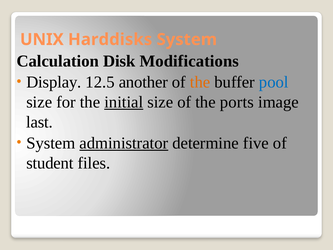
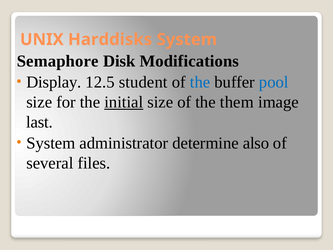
Calculation: Calculation -> Semaphore
another: another -> student
the at (200, 82) colour: orange -> blue
ports: ports -> them
administrator underline: present -> none
five: five -> also
student: student -> several
